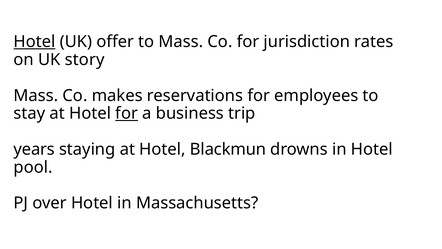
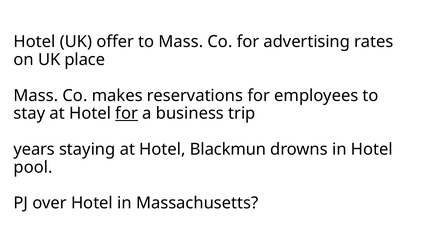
Hotel at (35, 42) underline: present -> none
jurisdiction: jurisdiction -> advertising
story: story -> place
